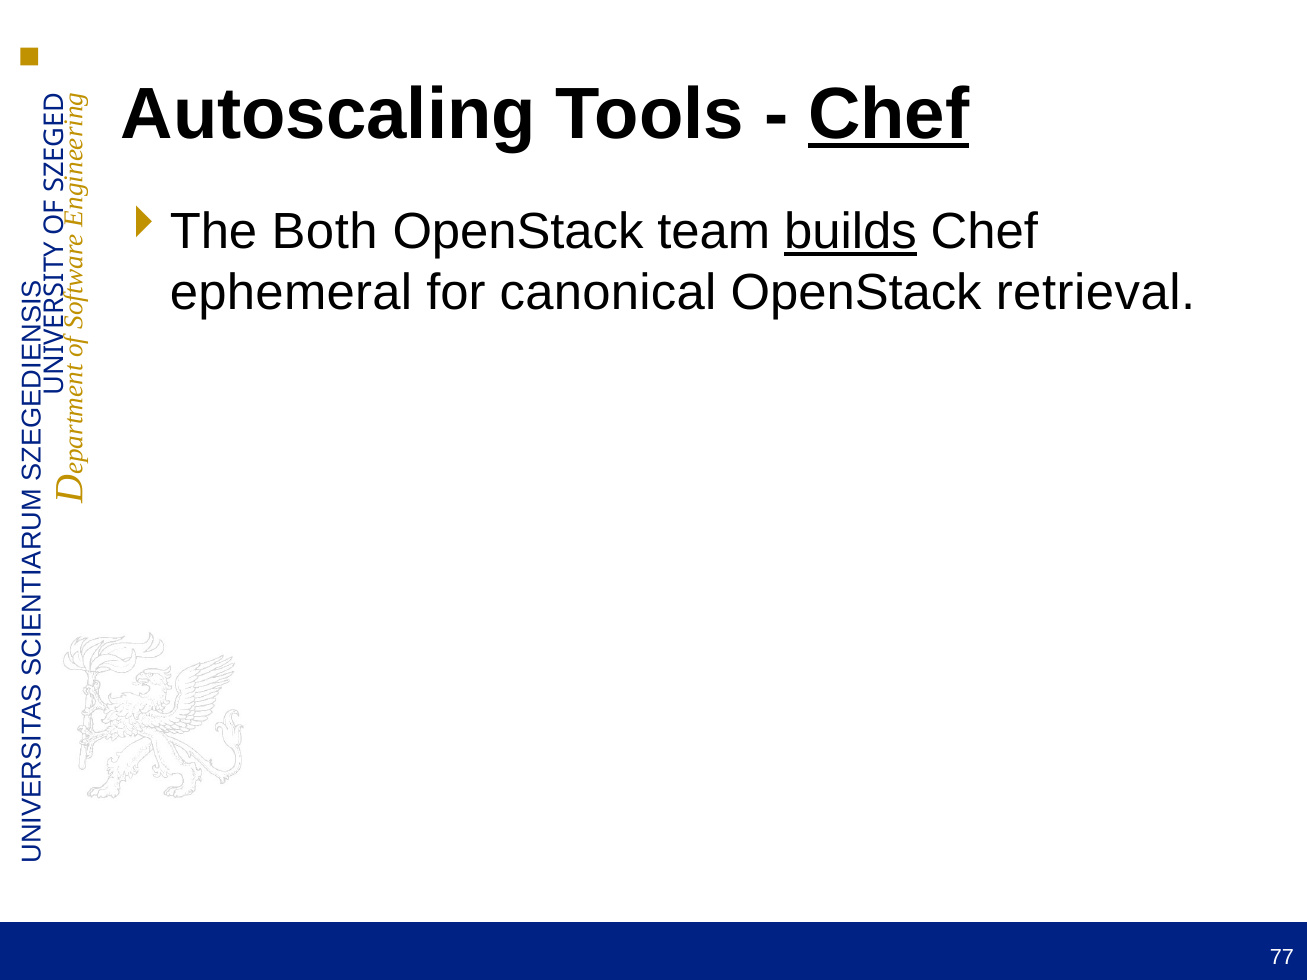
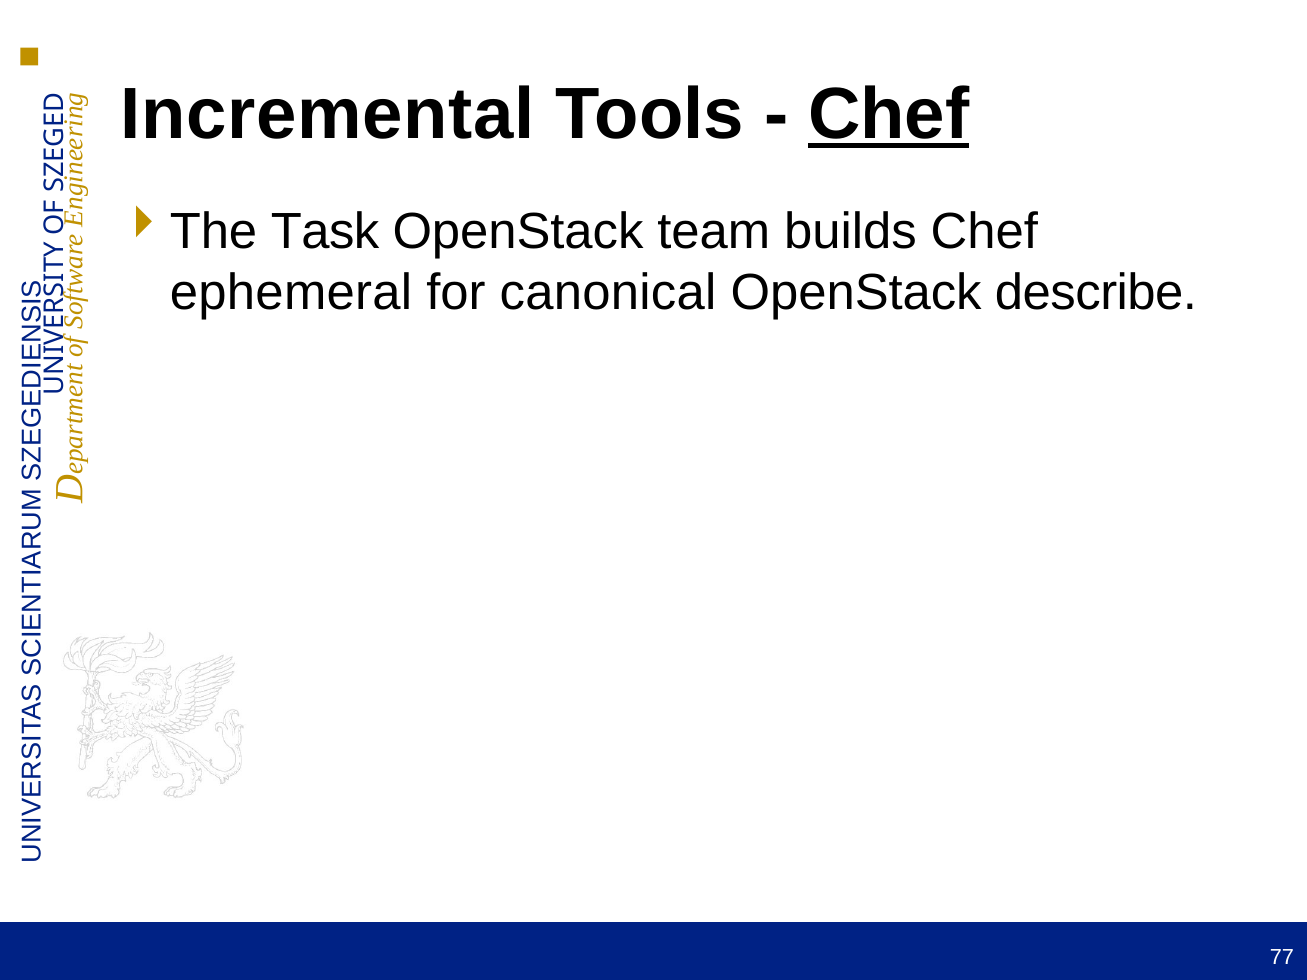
Autoscaling: Autoscaling -> Incremental
Both: Both -> Task
builds underline: present -> none
retrieval: retrieval -> describe
